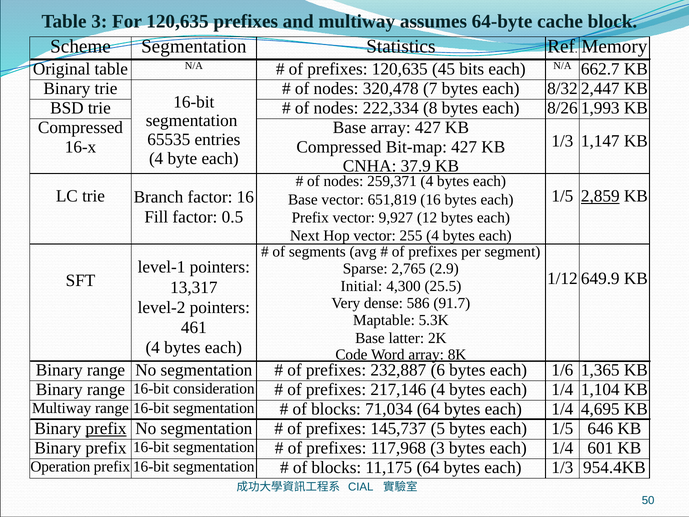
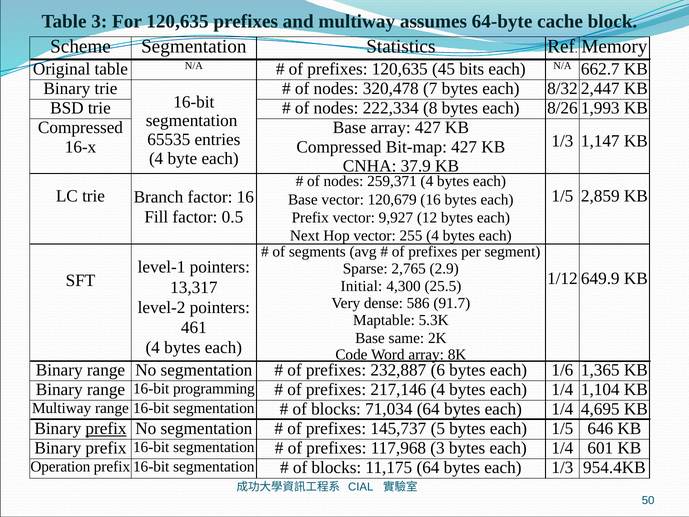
2,859 underline: present -> none
651,819: 651,819 -> 120,679
latter: latter -> same
consideration: consideration -> programming
